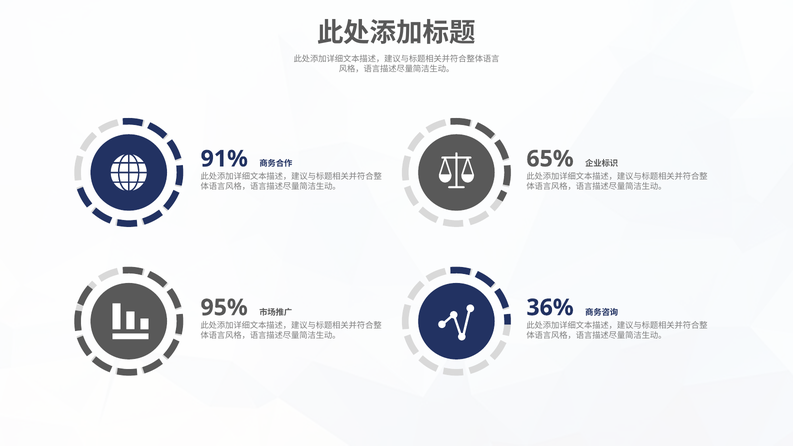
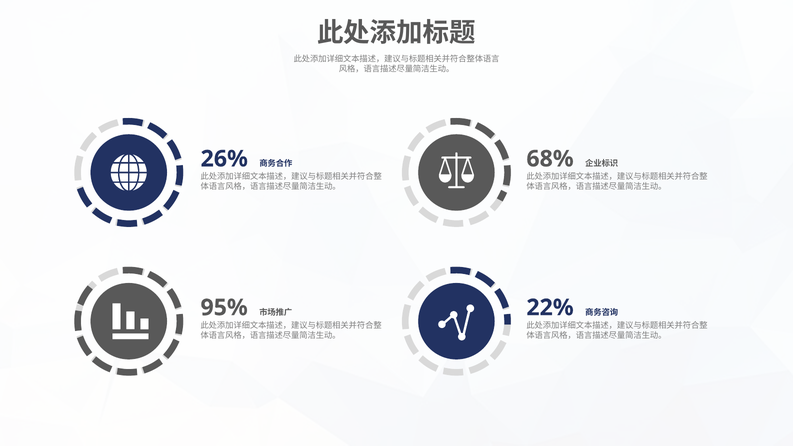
91%: 91% -> 26%
65%: 65% -> 68%
36%: 36% -> 22%
